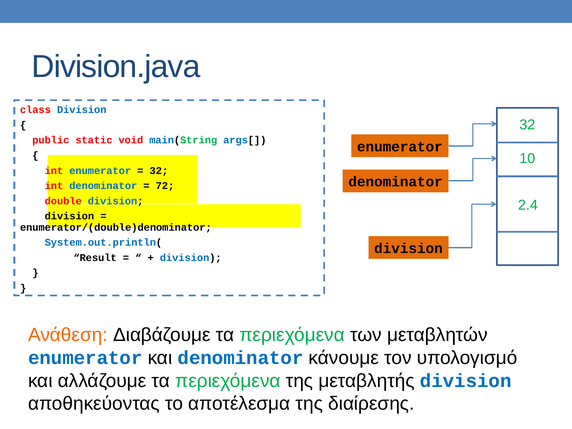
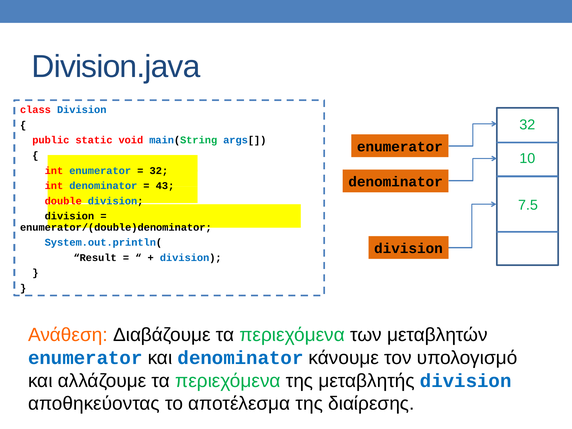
72: 72 -> 43
2.4: 2.4 -> 7.5
